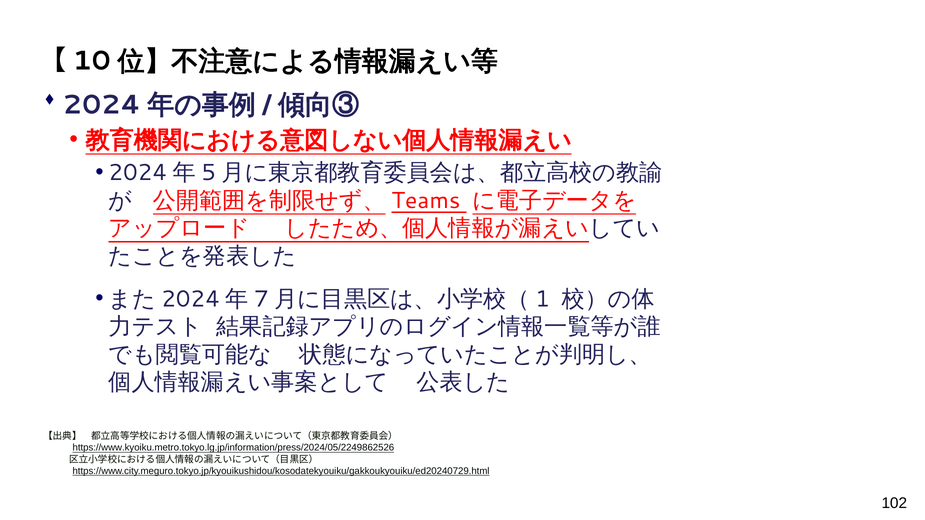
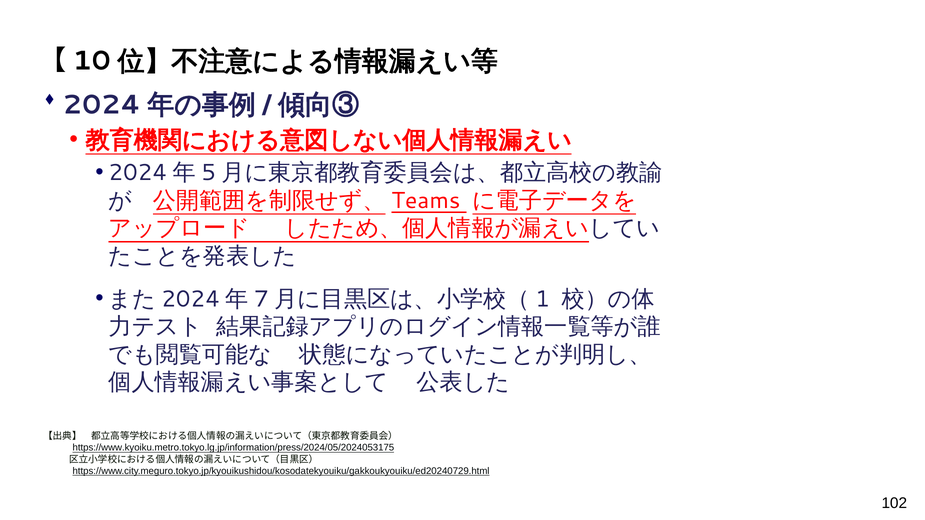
https://www.kyoiku.metro.tokyo.lg.jp/information/press/2024/05/2249862526: https://www.kyoiku.metro.tokyo.lg.jp/information/press/2024/05/2249862526 -> https://www.kyoiku.metro.tokyo.lg.jp/information/press/2024/05/2024053175
